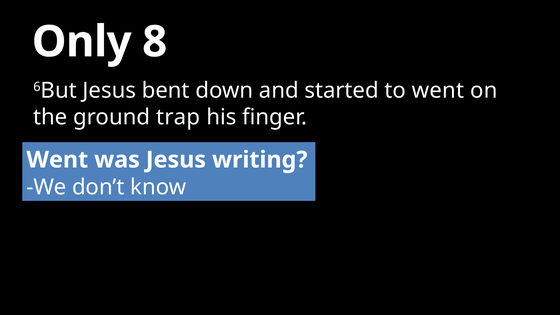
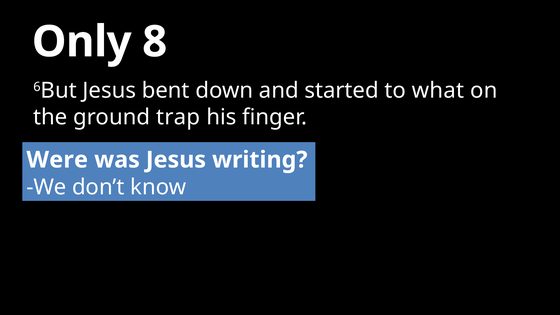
to went: went -> what
Went at (57, 160): Went -> Were
